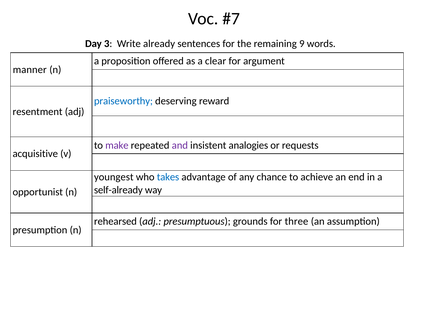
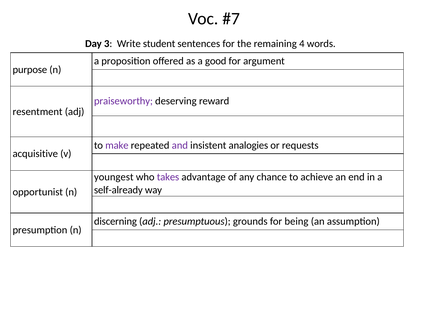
already: already -> student
9: 9 -> 4
clear: clear -> good
manner: manner -> purpose
praiseworthy colour: blue -> purple
takes colour: blue -> purple
rehearsed: rehearsed -> discerning
three: three -> being
